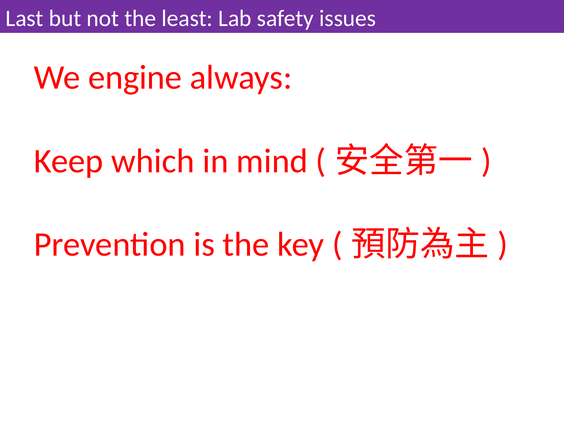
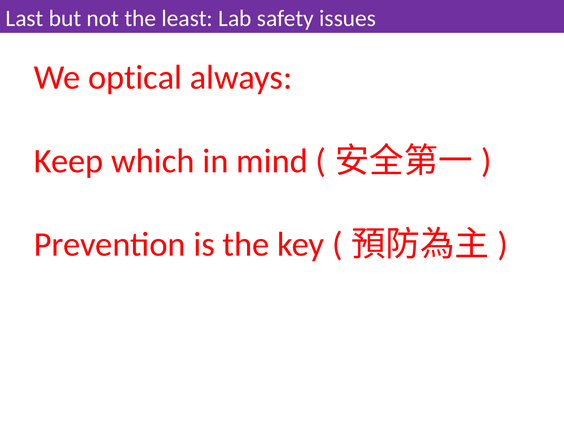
engine: engine -> optical
